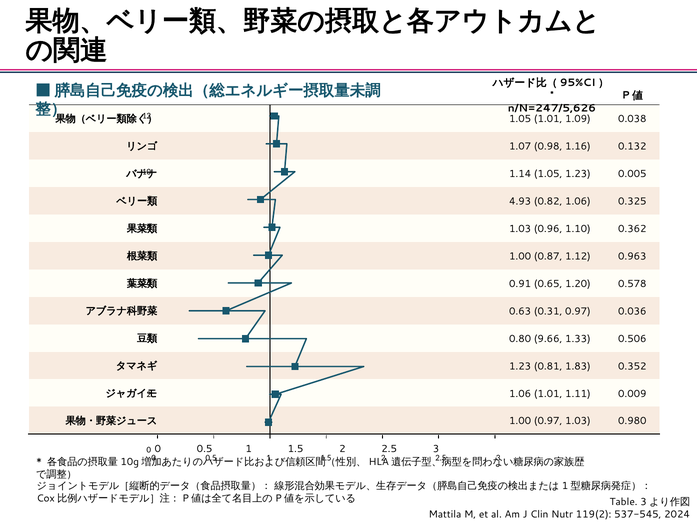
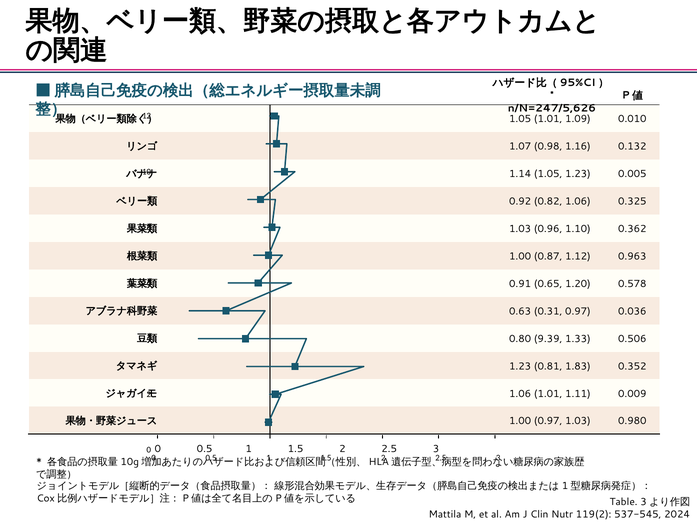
0.038: 0.038 -> 0.010
4.93: 4.93 -> 0.92
9.66: 9.66 -> 9.39
